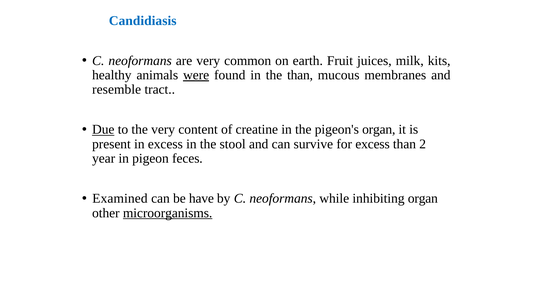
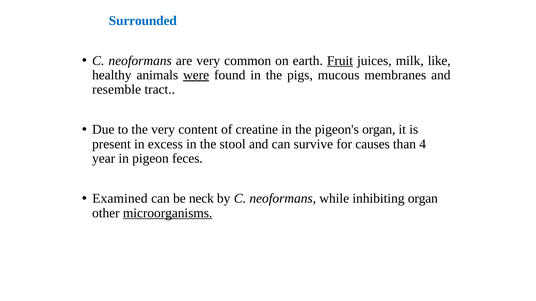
Candidiasis: Candidiasis -> Surrounded
Fruit underline: none -> present
kits: kits -> like
the than: than -> pigs
Due underline: present -> none
for excess: excess -> causes
2: 2 -> 4
have: have -> neck
